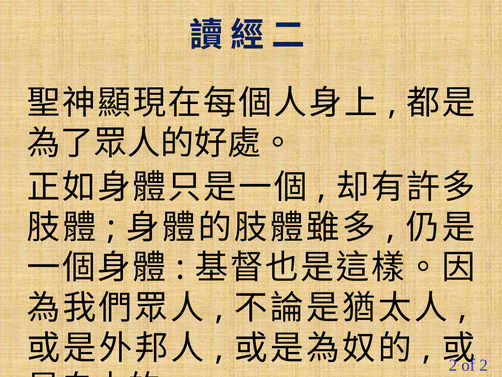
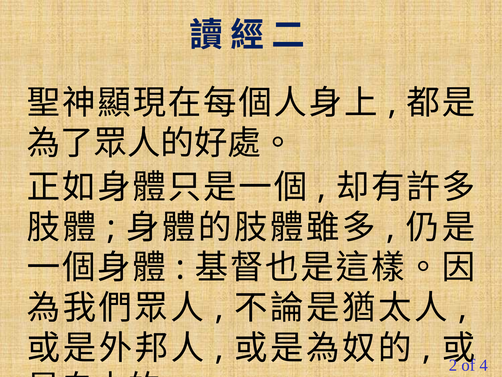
2 at (484, 365): 2 -> 4
